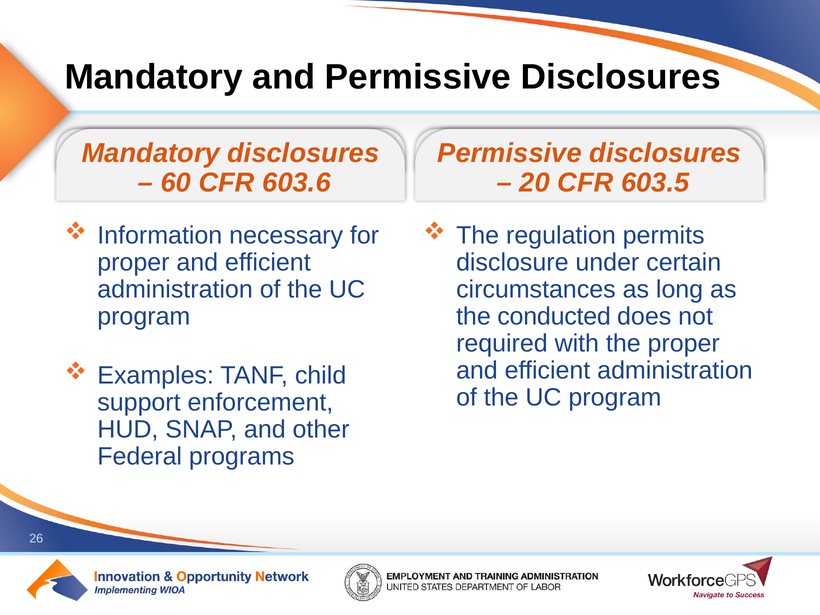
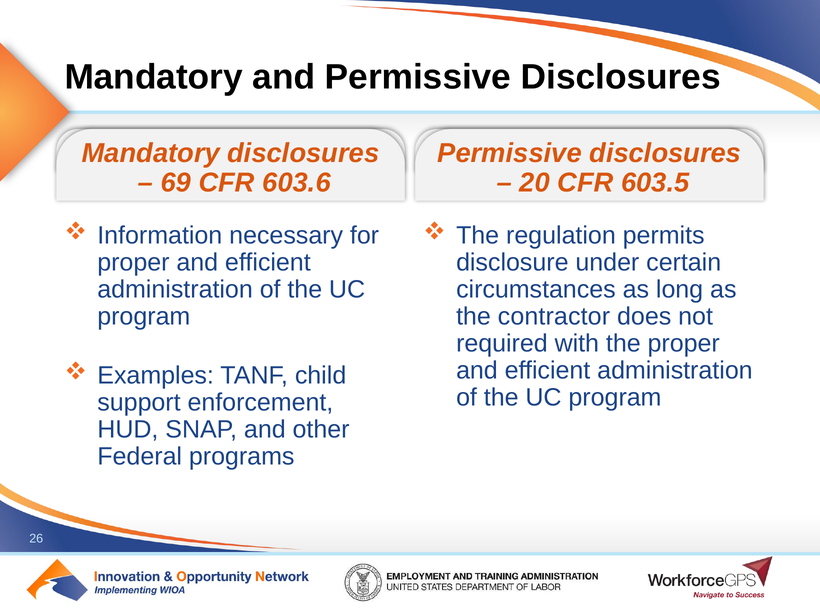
60: 60 -> 69
conducted: conducted -> contractor
